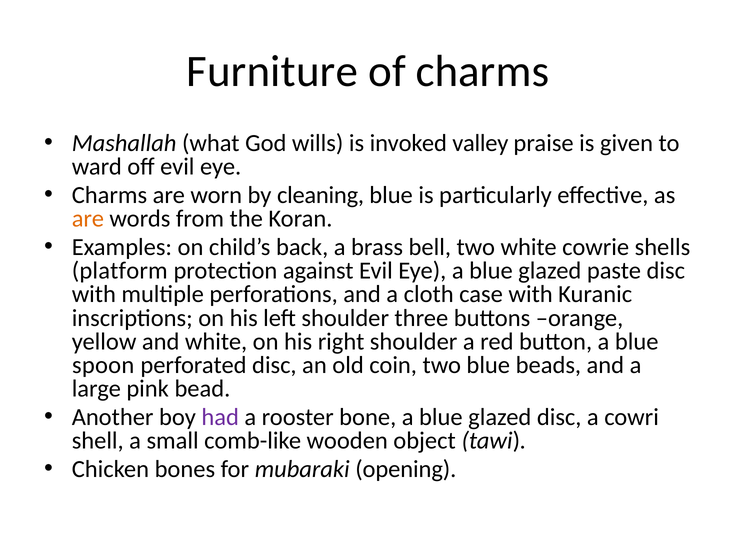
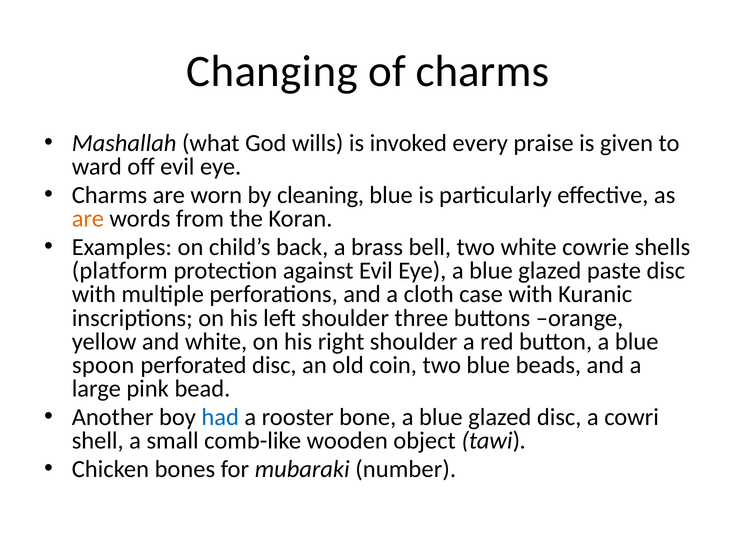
Furniture: Furniture -> Changing
valley: valley -> every
had colour: purple -> blue
opening: opening -> number
